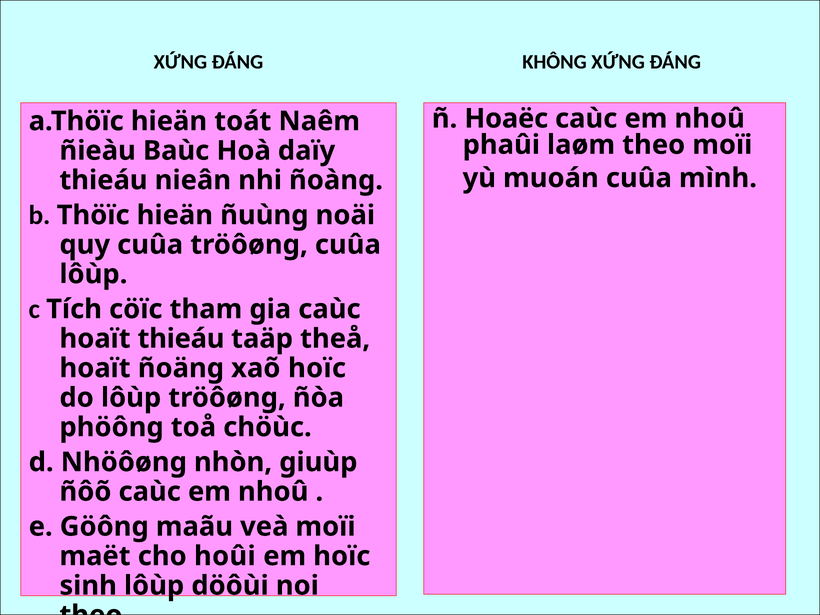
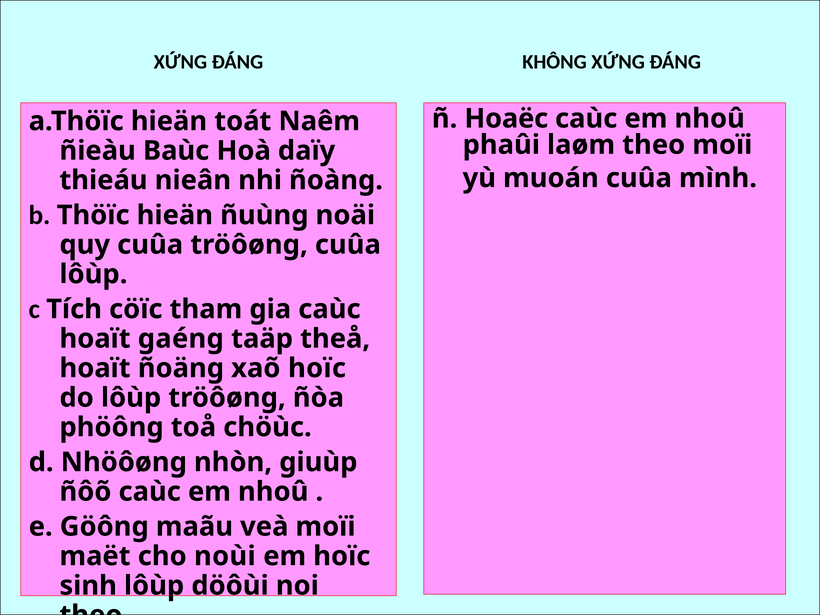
hoaït thieáu: thieáu -> gaéng
hoûi: hoûi -> noùi
